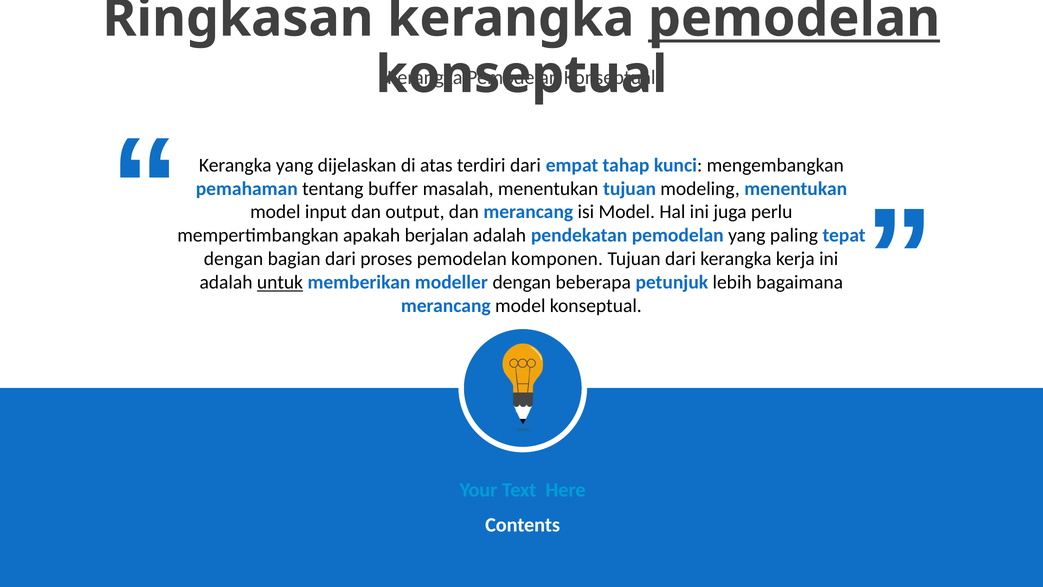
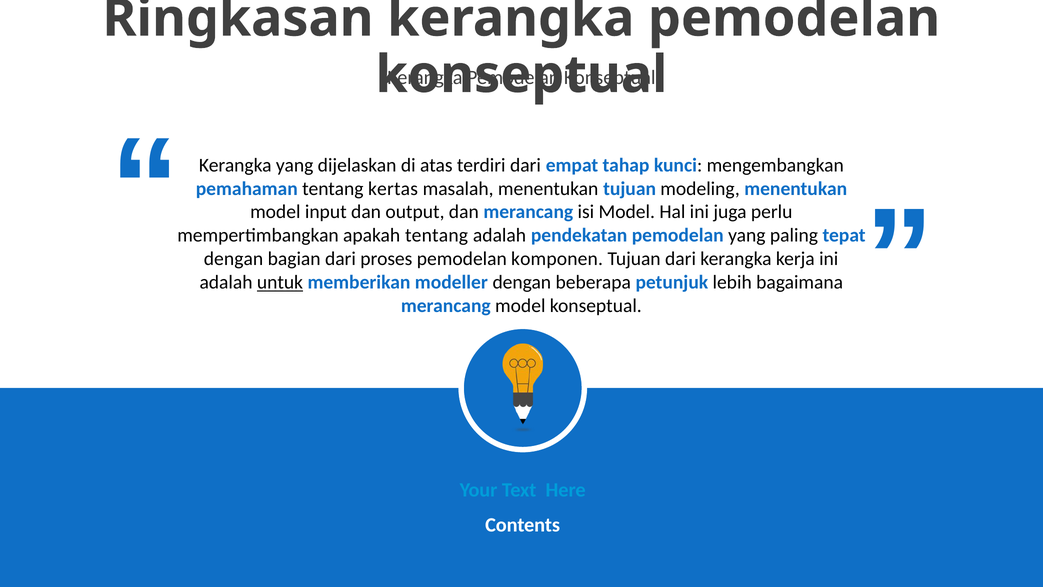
pemodelan at (794, 18) underline: present -> none
buffer: buffer -> kertas
apakah berjalan: berjalan -> tentang
